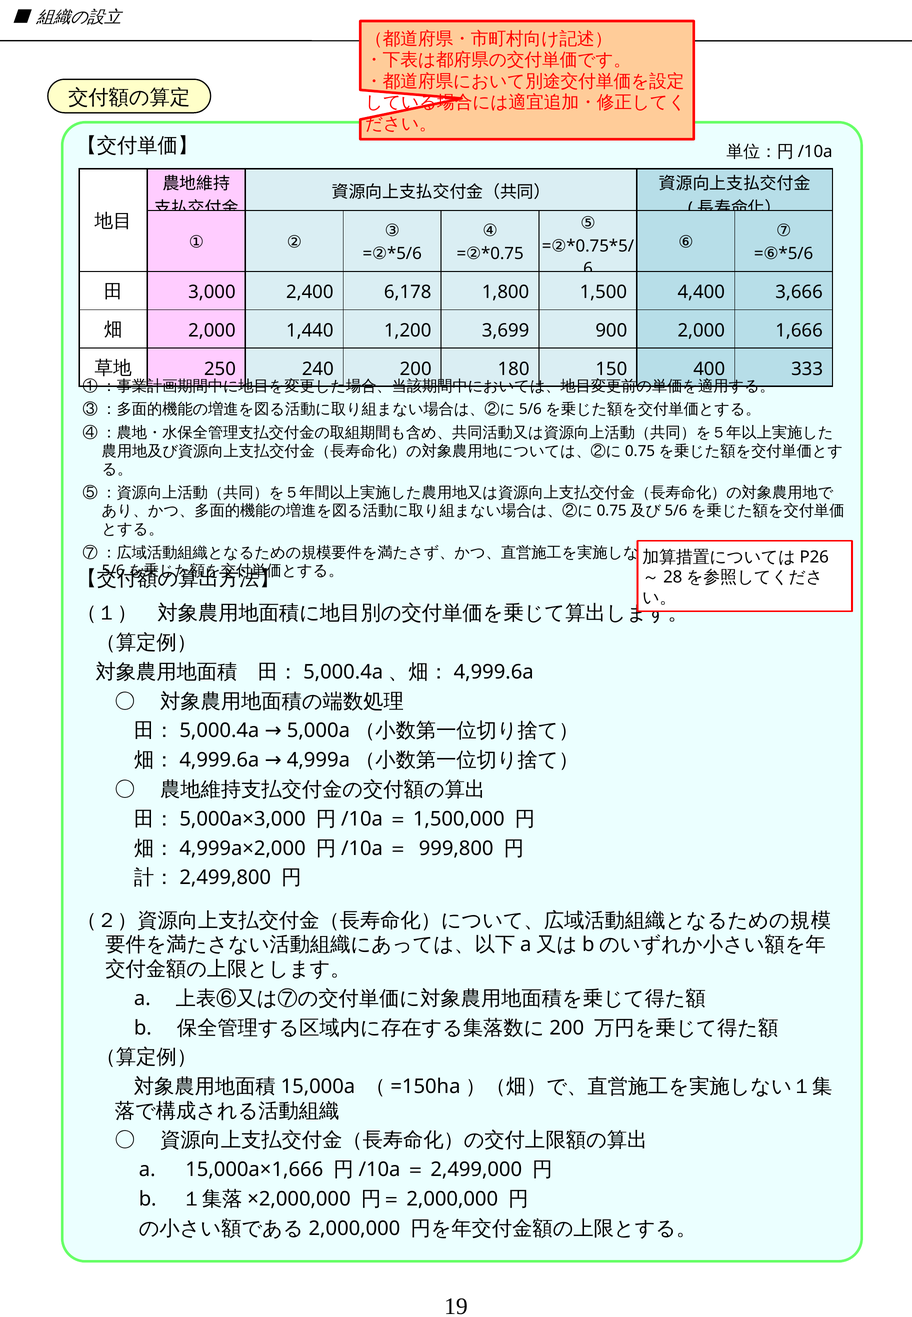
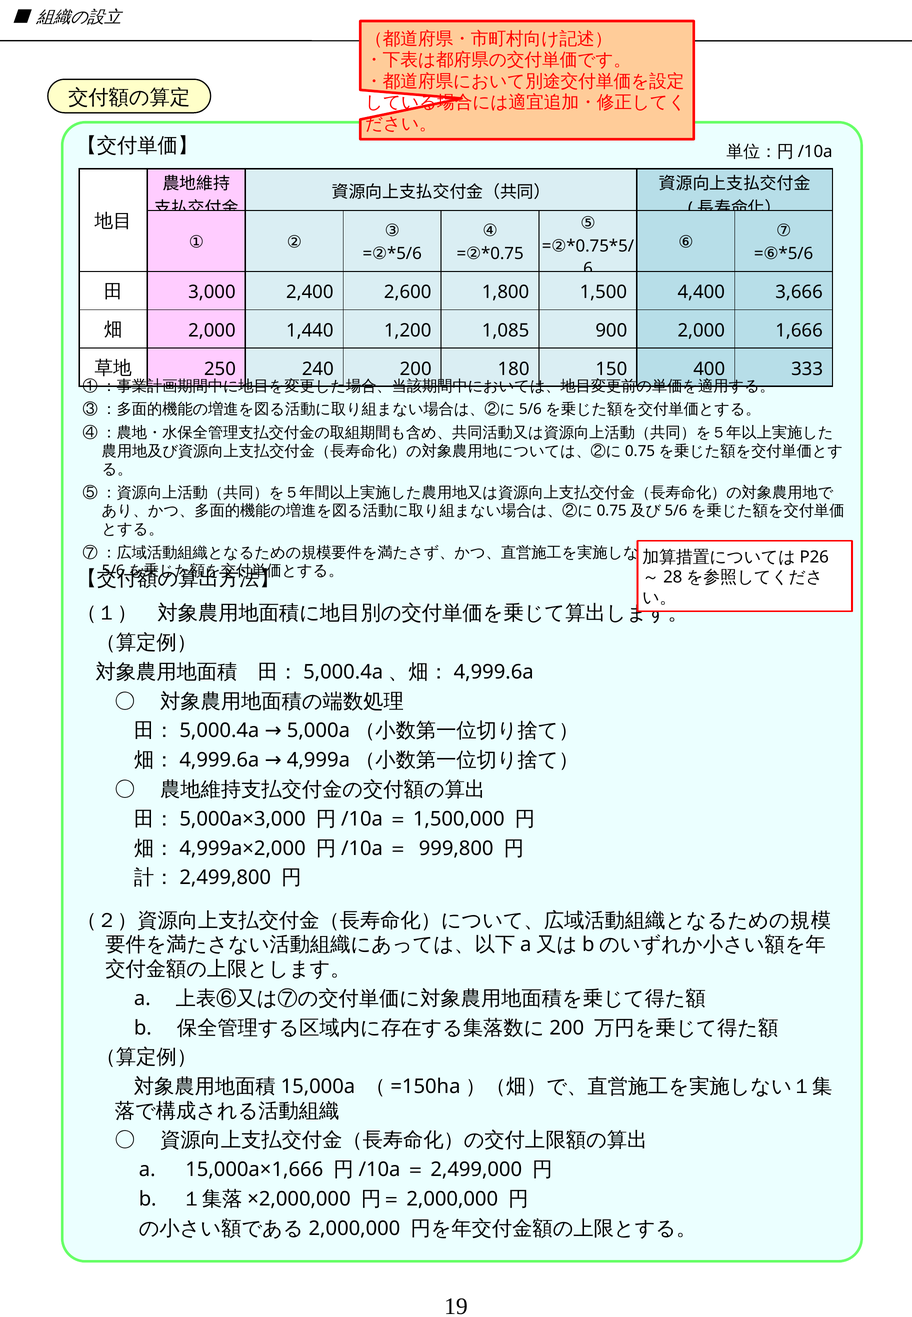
6,178: 6,178 -> 2,600
3,699: 3,699 -> 1,085
